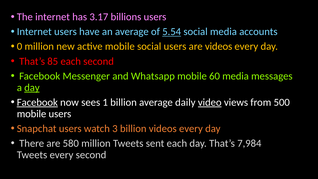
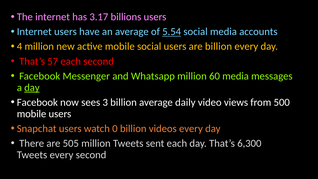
0: 0 -> 4
are videos: videos -> billion
85: 85 -> 57
Whatsapp mobile: mobile -> million
Facebook at (37, 102) underline: present -> none
1: 1 -> 3
video underline: present -> none
3: 3 -> 0
580: 580 -> 505
7,984: 7,984 -> 6,300
